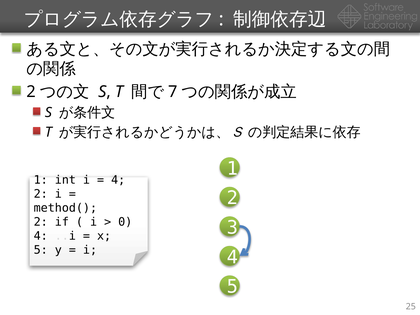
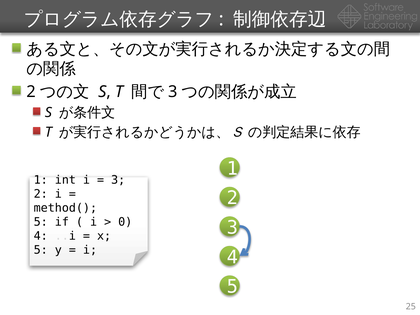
7 at (173, 92): 7 -> 3
4 at (118, 180): 4 -> 3
2 at (41, 222): 2 -> 5
